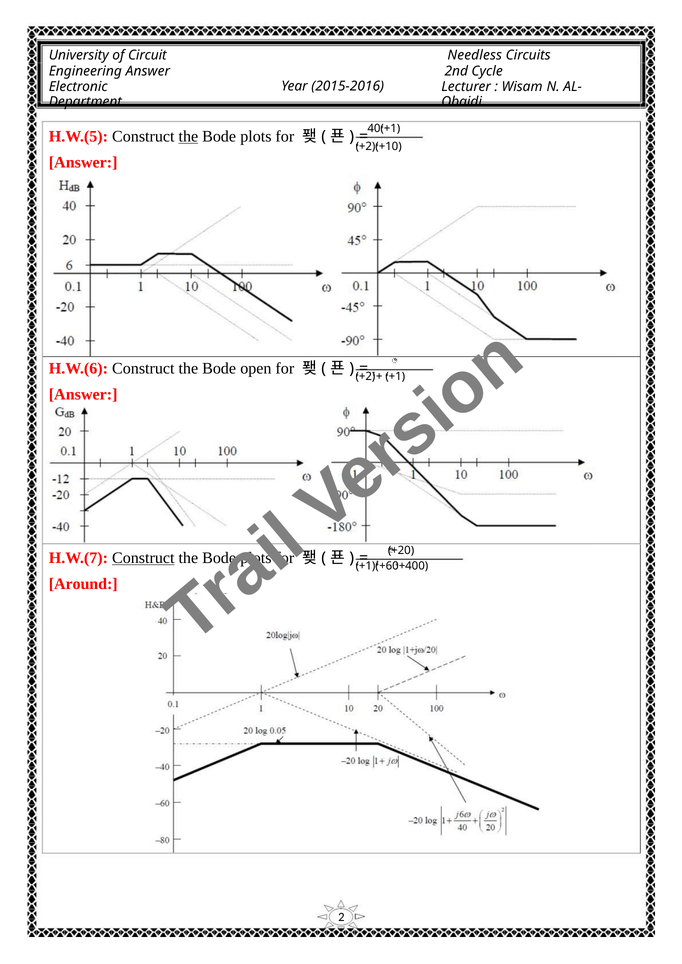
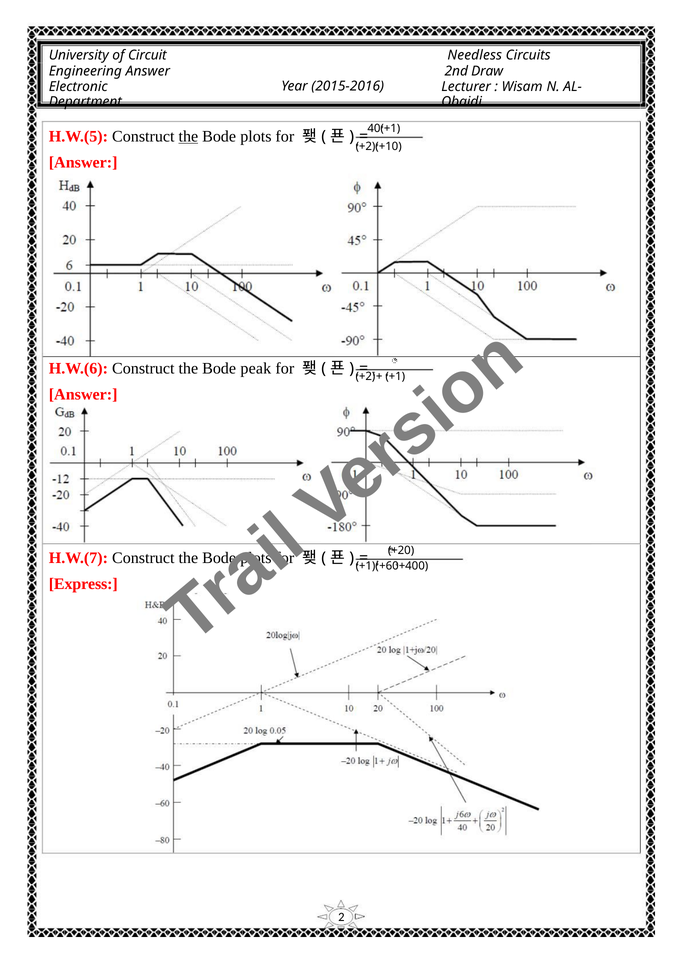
Cycle: Cycle -> Draw
open: open -> peak
Construct at (143, 558) underline: present -> none
Around: Around -> Express
